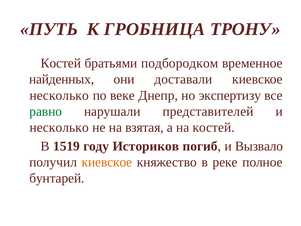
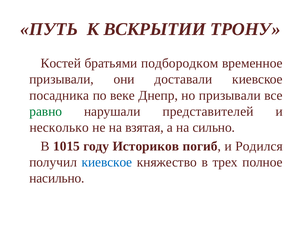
ГРОБНИЦА: ГРОБНИЦА -> ВСКРЫТИИ
найденных at (62, 79): найденных -> призывали
несколько at (59, 95): несколько -> посадника
но экспертизу: экспертизу -> призывали
на костей: костей -> сильно
1519: 1519 -> 1015
Вызвало: Вызвало -> Родился
киевское at (107, 162) colour: orange -> blue
реке: реке -> трех
бунтарей: бунтарей -> насильно
